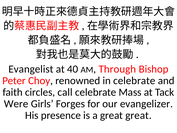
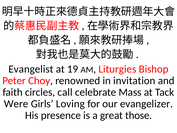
40: 40 -> 19
Through: Through -> Liturgies
in celebrate: celebrate -> invitation
Forges: Forges -> Loving
great great: great -> those
